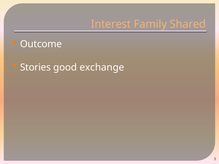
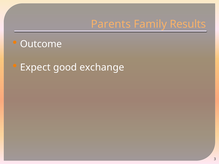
Interest: Interest -> Parents
Shared: Shared -> Results
Stories: Stories -> Expect
